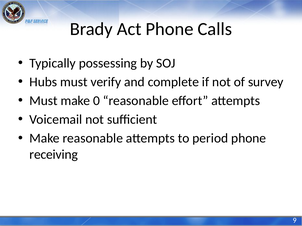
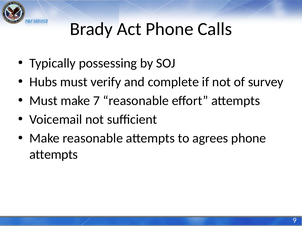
0: 0 -> 7
period: period -> agrees
receiving at (54, 155): receiving -> attempts
